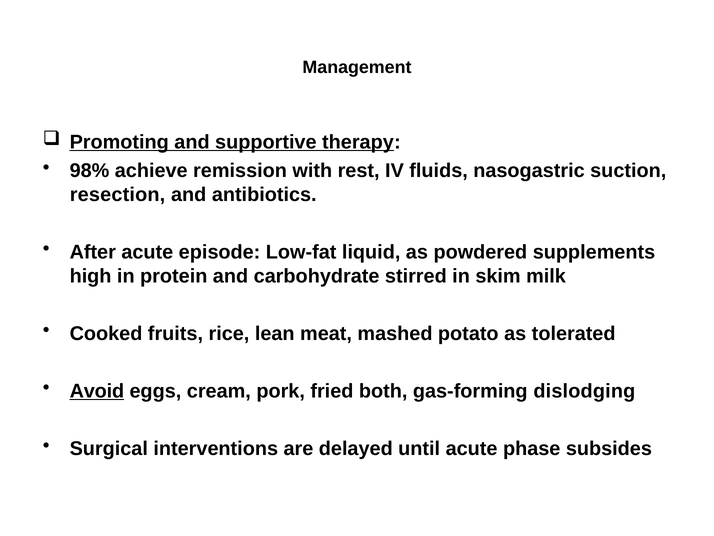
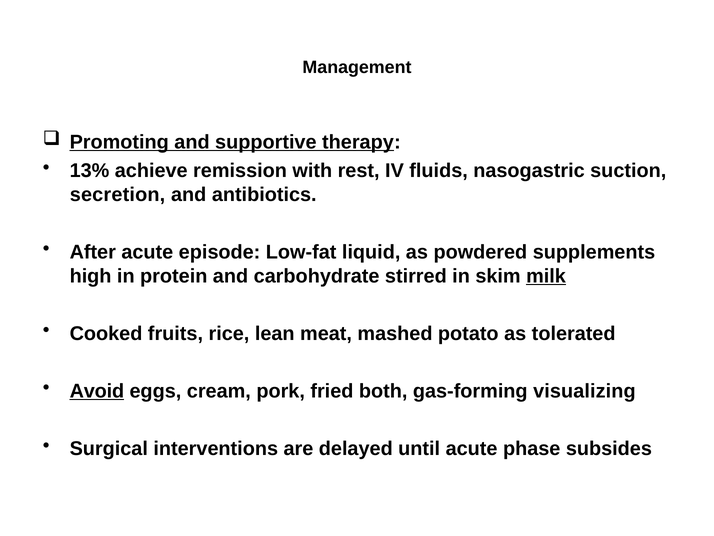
98%: 98% -> 13%
resection: resection -> secretion
milk underline: none -> present
dislodging: dislodging -> visualizing
